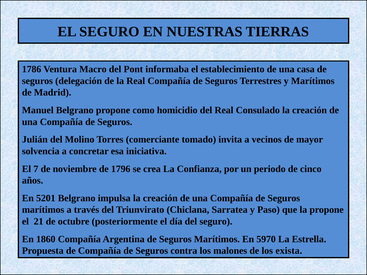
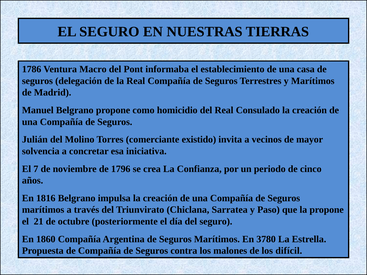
tomado: tomado -> existido
5201: 5201 -> 1816
5970: 5970 -> 3780
exista: exista -> difícil
